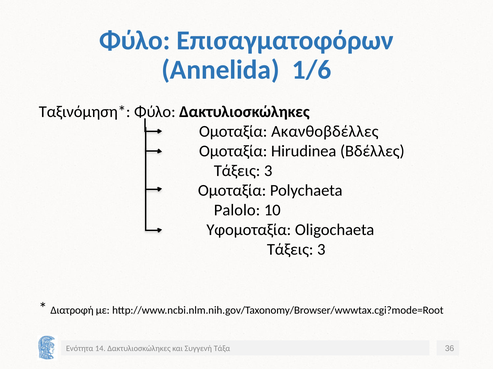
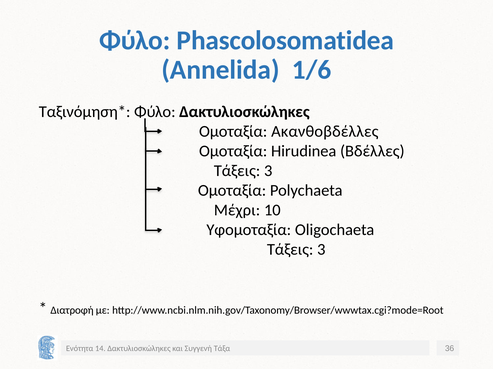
Επισαγματοφόρων: Επισαγματοφόρων -> Phascolosomatidea
Palolo: Palolo -> Μέχρι
